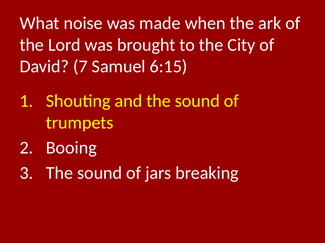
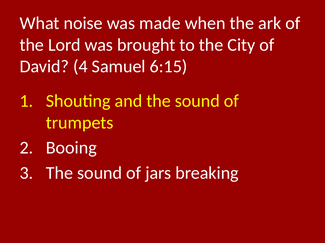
7: 7 -> 4
